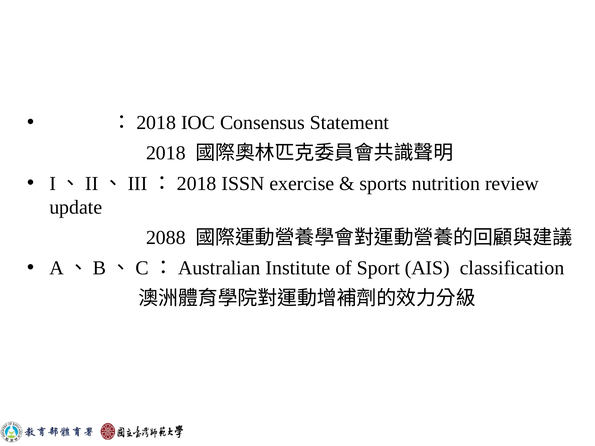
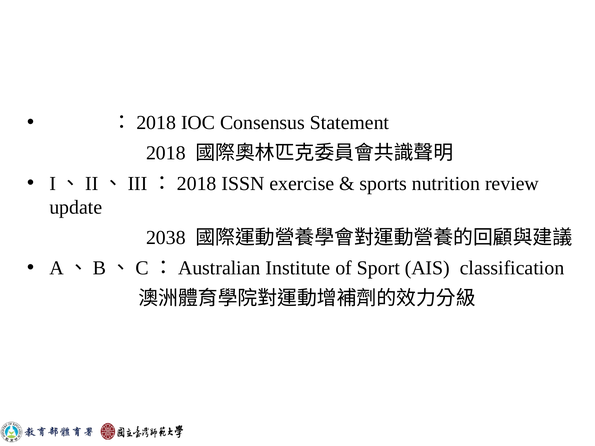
2088: 2088 -> 2038
